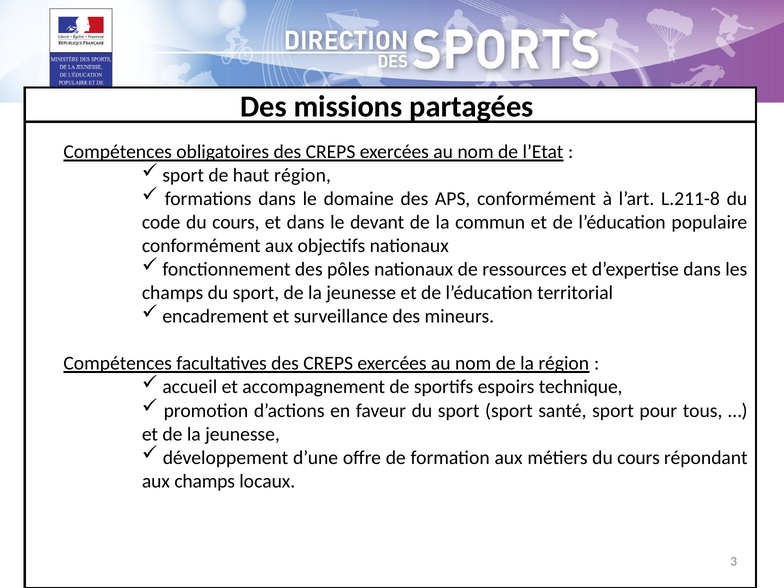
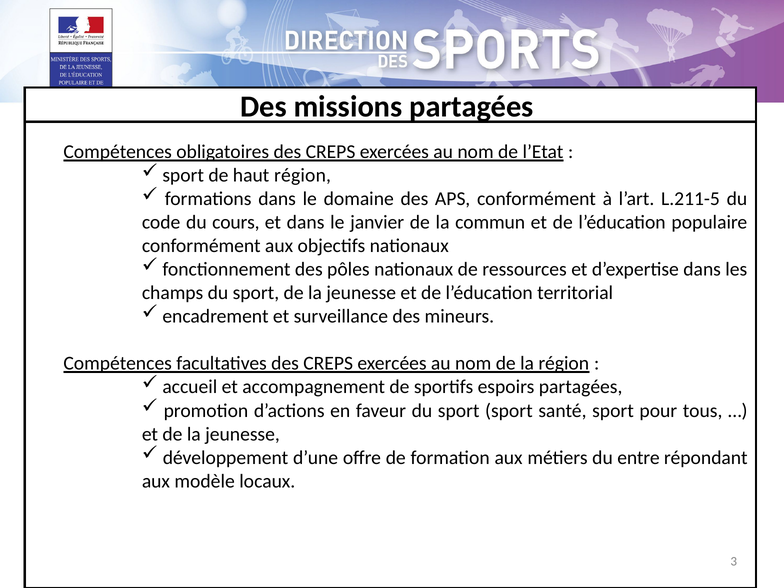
L.211-8: L.211-8 -> L.211-5
devant: devant -> janvier
espoirs technique: technique -> partagées
métiers du cours: cours -> entre
aux champs: champs -> modèle
